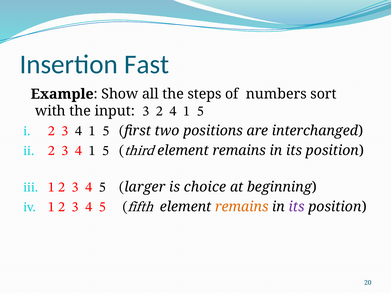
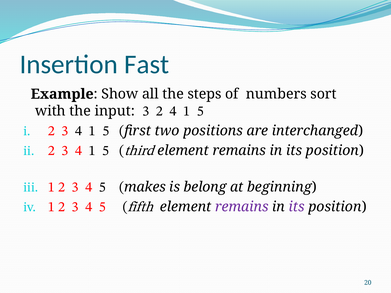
larger: larger -> makes
choice: choice -> belong
remains at (242, 207) colour: orange -> purple
